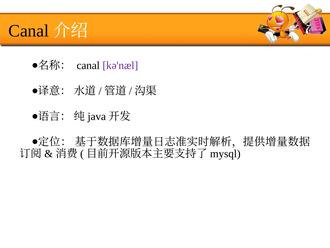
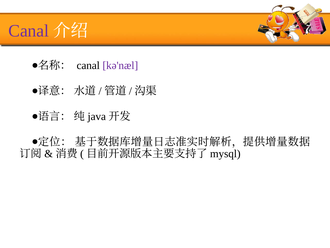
Canal at (29, 31) colour: black -> purple
